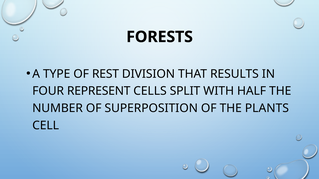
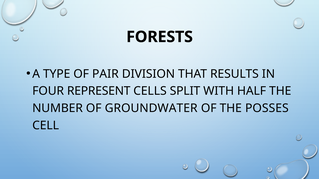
REST: REST -> PAIR
SUPERPOSITION: SUPERPOSITION -> GROUNDWATER
PLANTS: PLANTS -> POSSES
